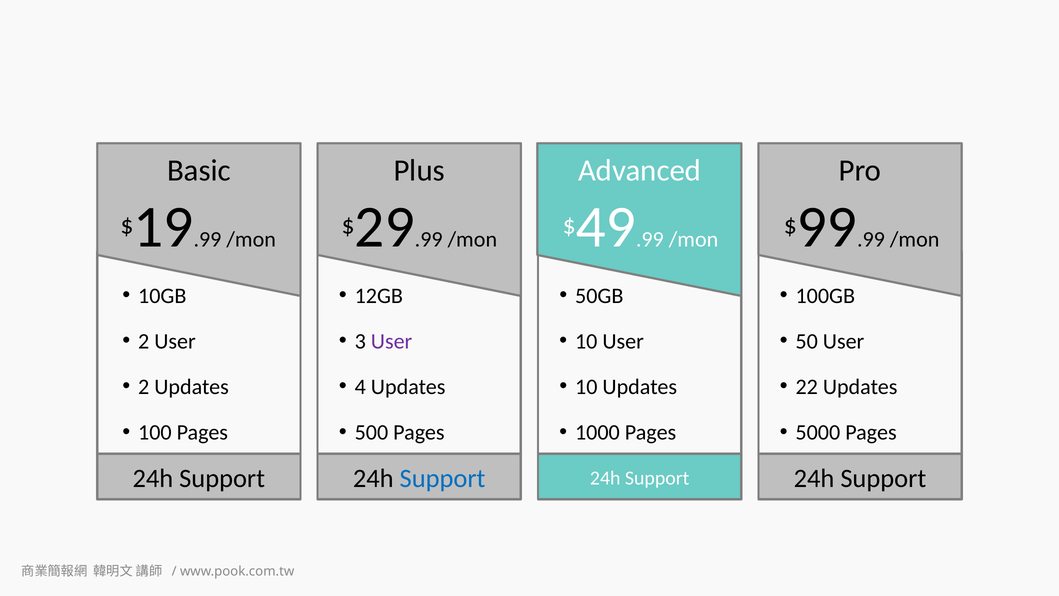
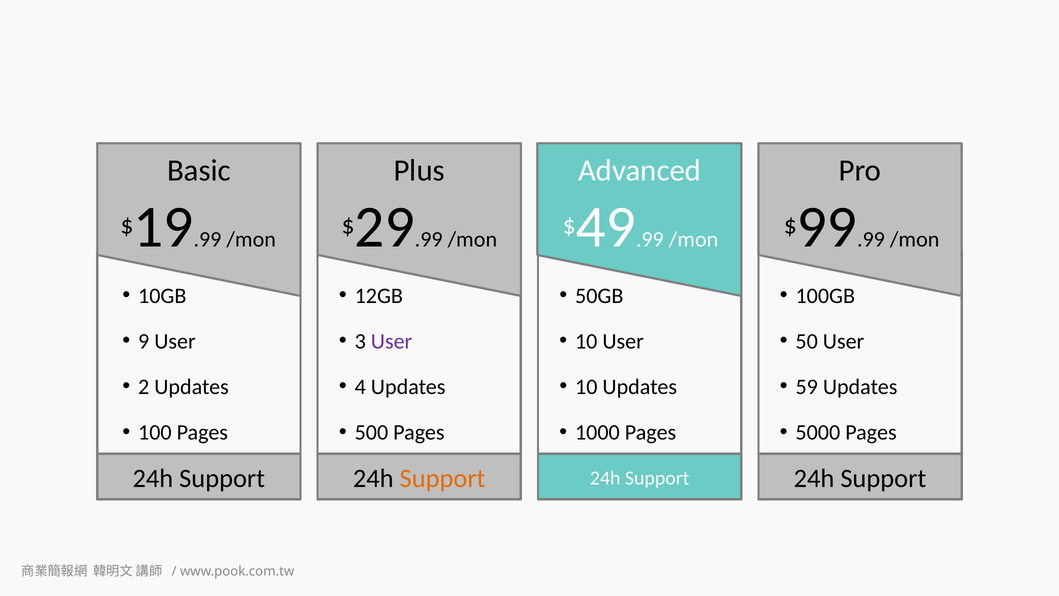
2 at (144, 341): 2 -> 9
22: 22 -> 59
Support at (443, 478) colour: blue -> orange
